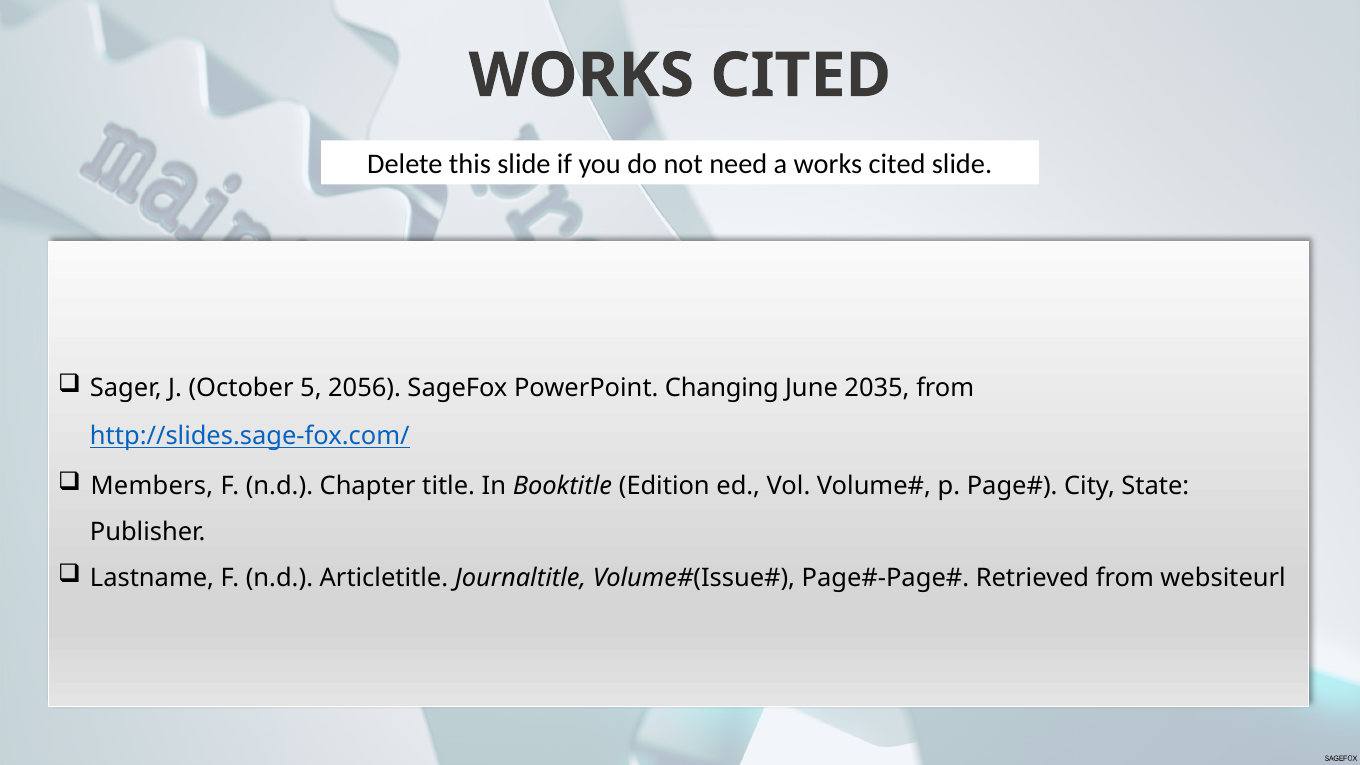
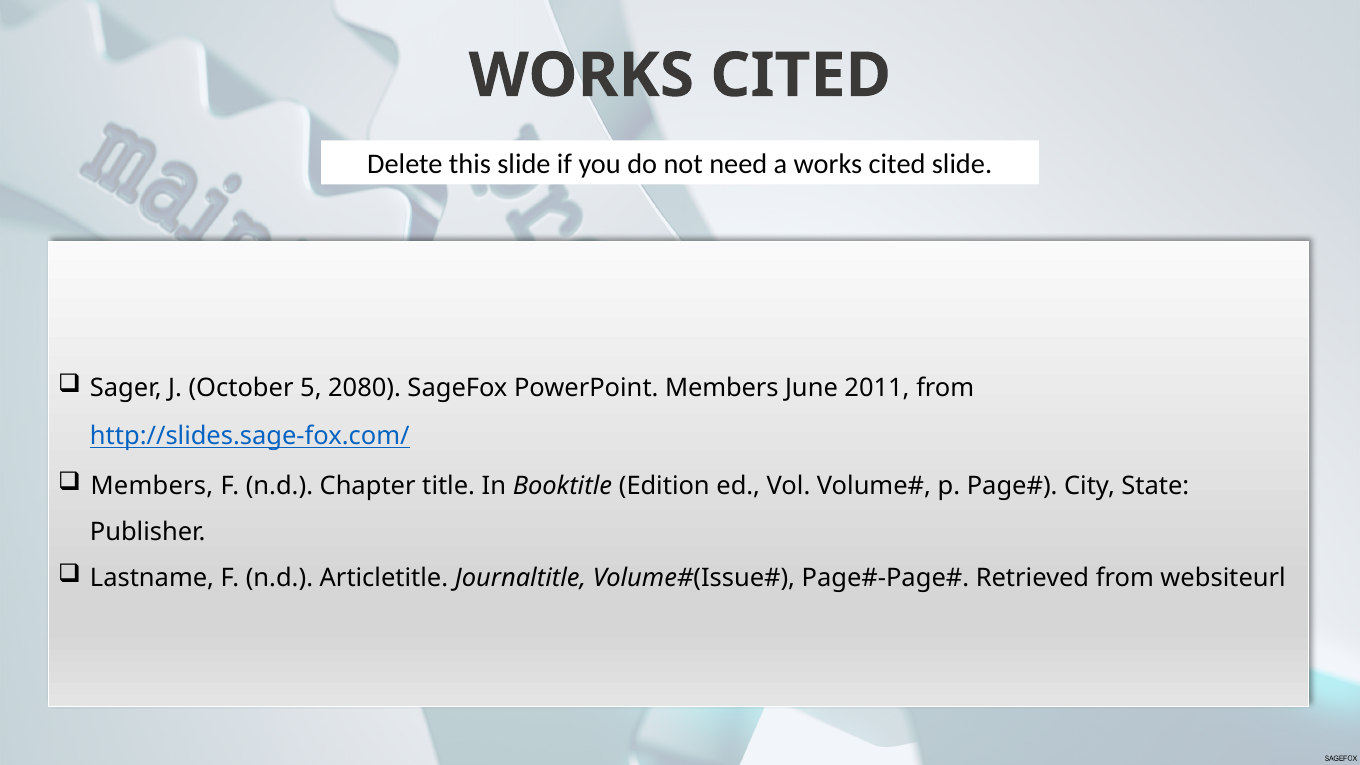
2056: 2056 -> 2080
PowerPoint Changing: Changing -> Members
2035: 2035 -> 2011
